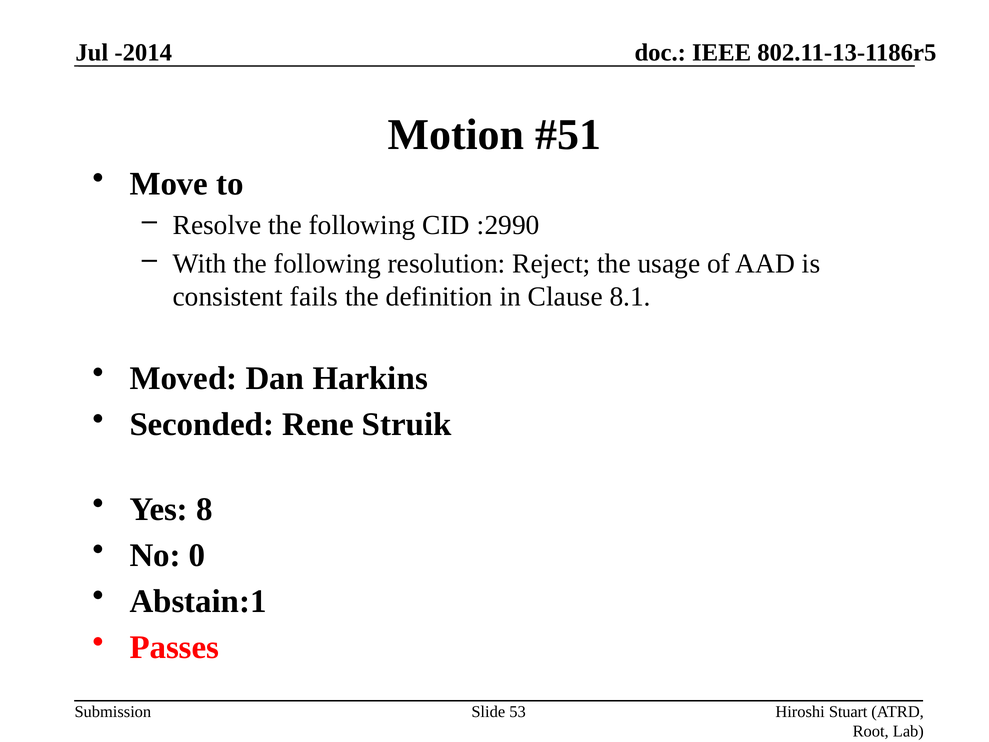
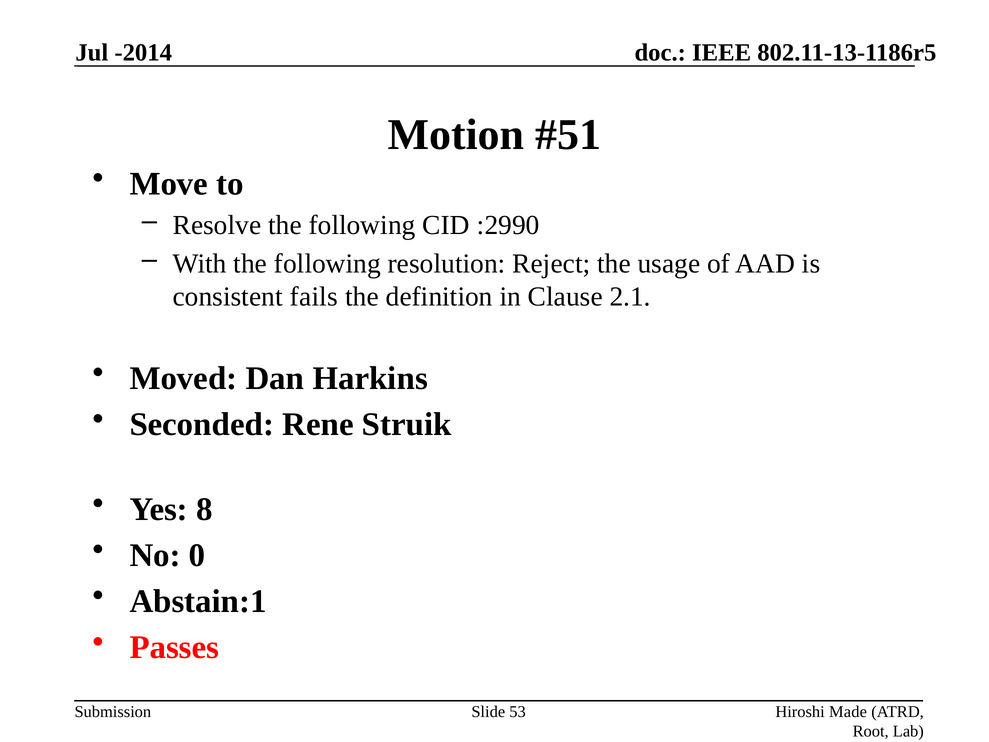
8.1: 8.1 -> 2.1
Stuart: Stuart -> Made
